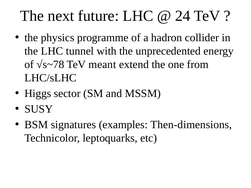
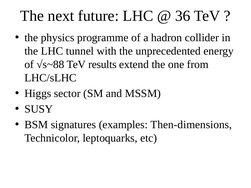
24: 24 -> 36
√s~78: √s~78 -> √s~88
meant: meant -> results
